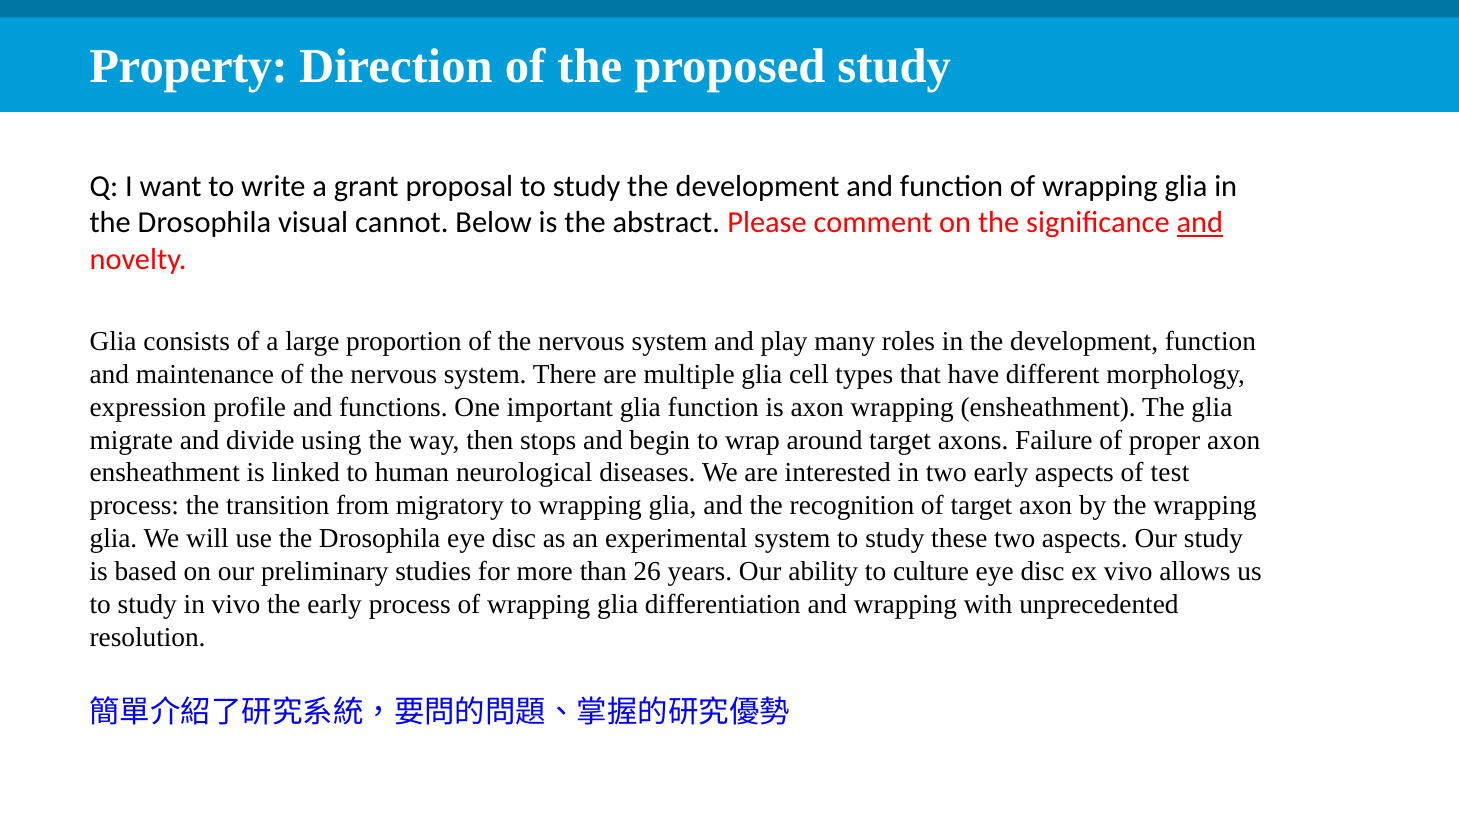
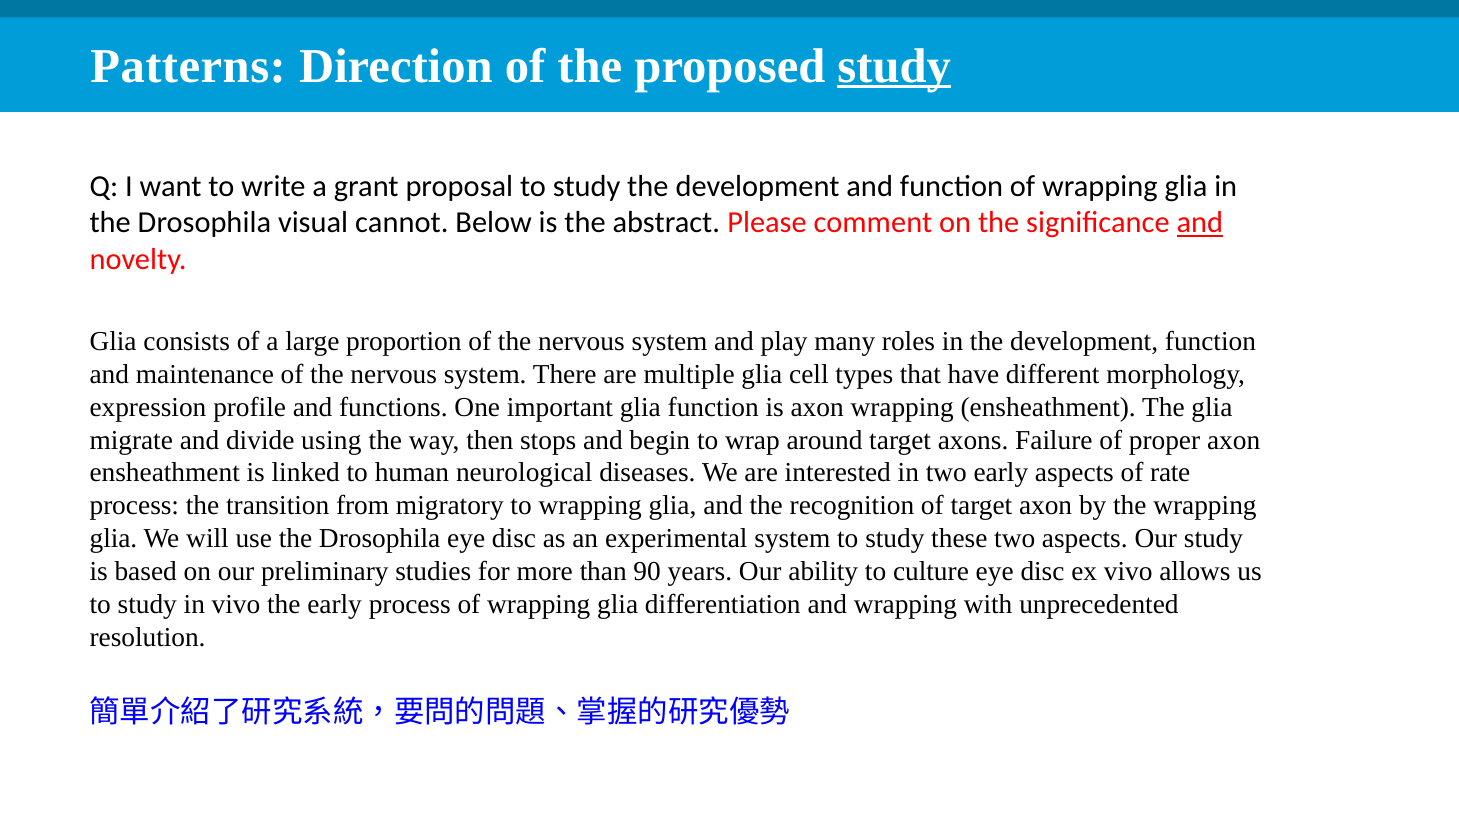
Property: Property -> Patterns
study at (894, 66) underline: none -> present
test: test -> rate
26: 26 -> 90
